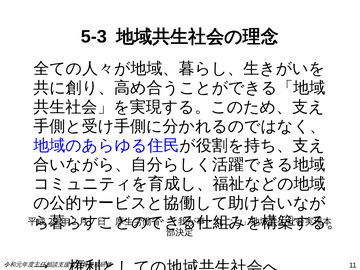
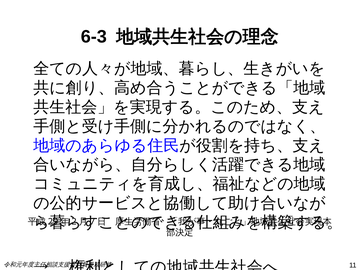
5-3: 5-3 -> 6-3
